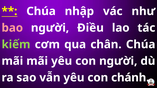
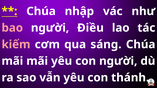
kiếm colour: light green -> pink
chân: chân -> sáng
chánh: chánh -> thánh
